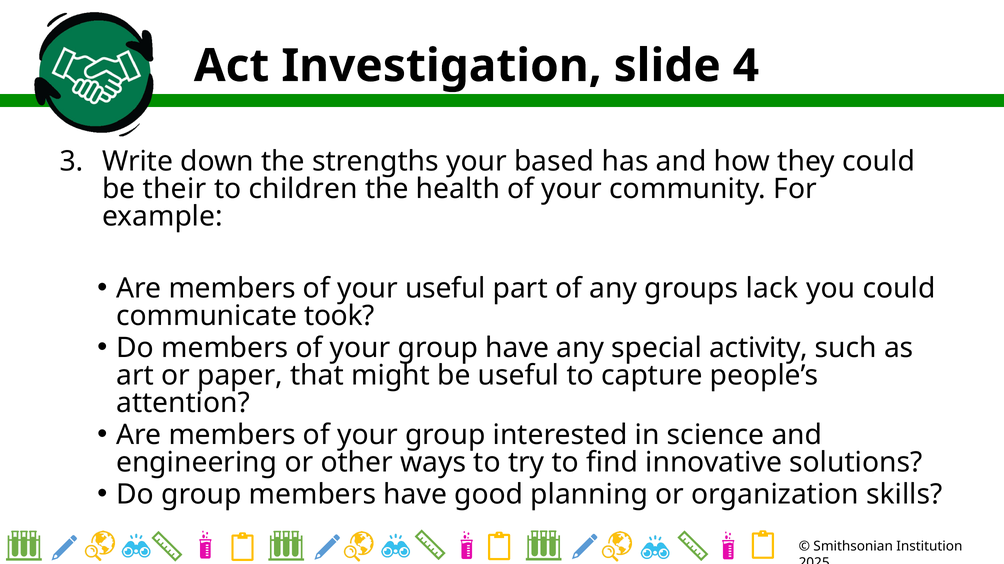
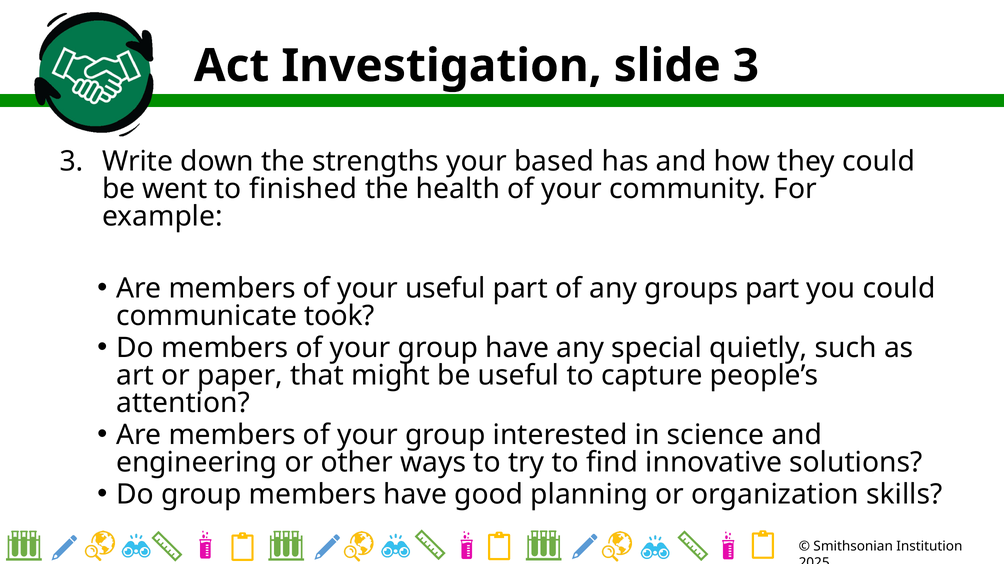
slide 4: 4 -> 3
their: their -> went
children: children -> finished
groups lack: lack -> part
activity: activity -> quietly
